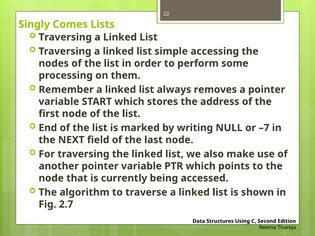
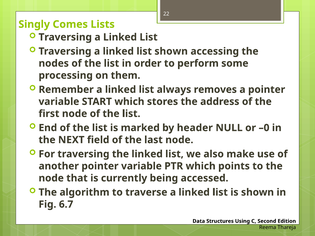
list simple: simple -> shown
writing: writing -> header
–7: –7 -> –0
2.7: 2.7 -> 6.7
